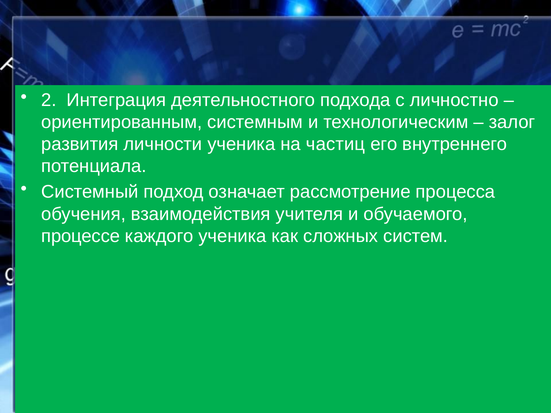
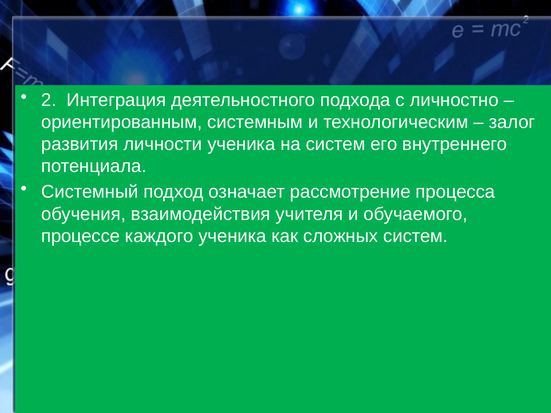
на частиц: частиц -> систем
